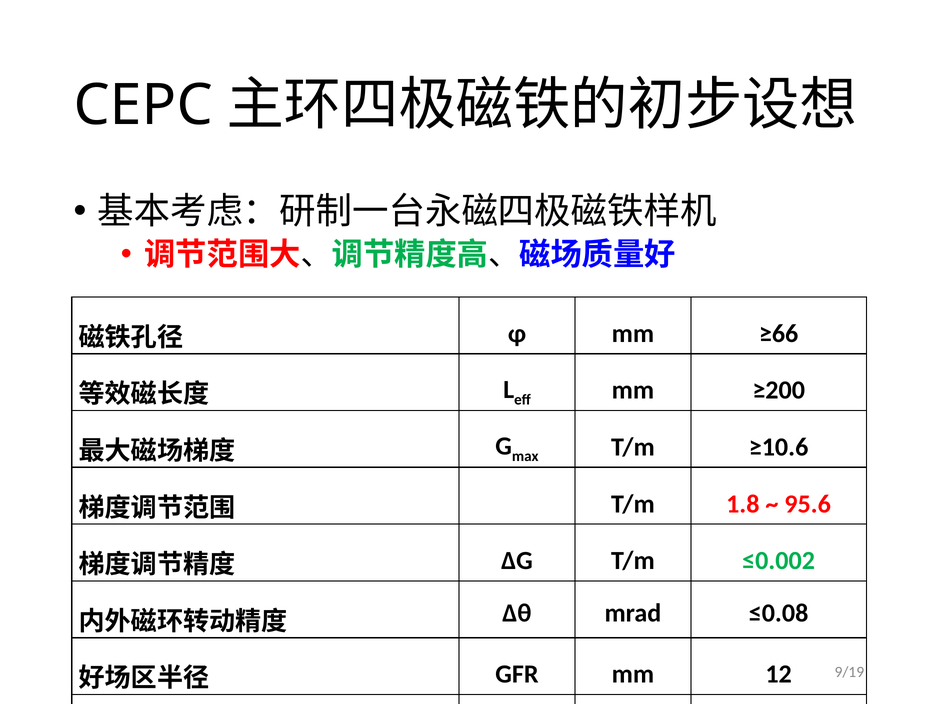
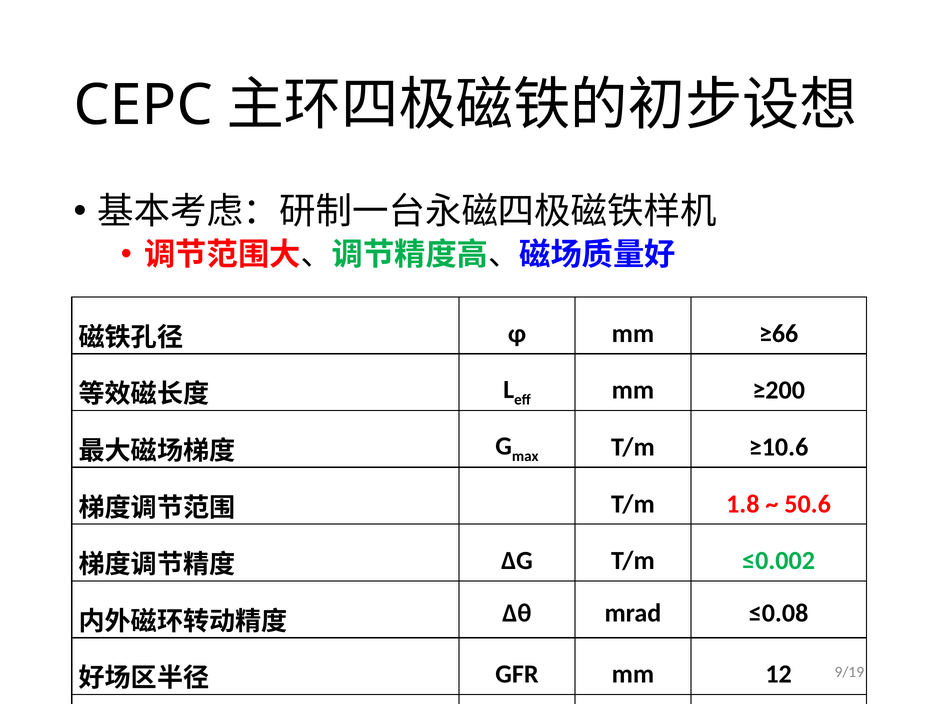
95.6: 95.6 -> 50.6
